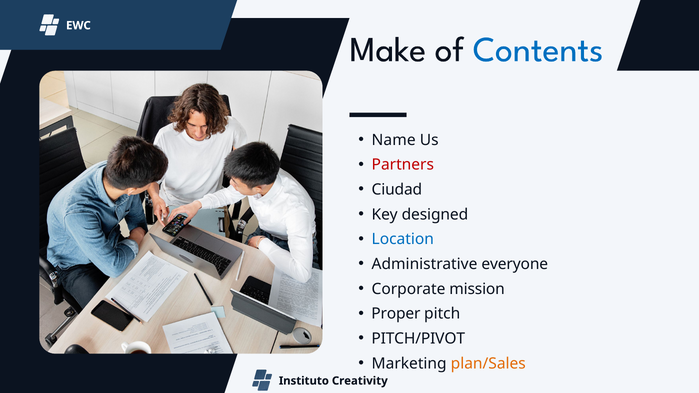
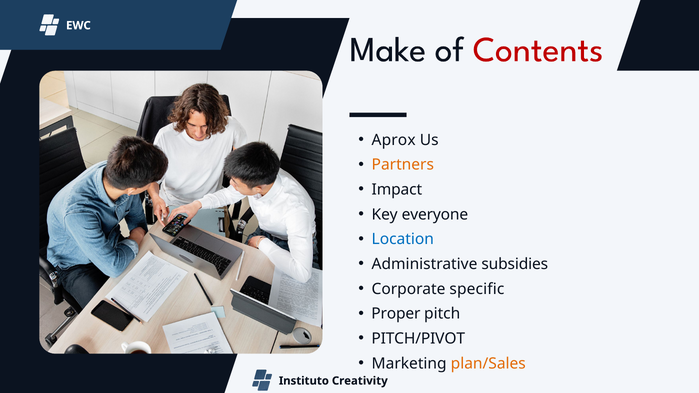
Contents colour: blue -> red
Name: Name -> Aprox
Partners colour: red -> orange
Ciudad: Ciudad -> Impact
designed: designed -> everyone
everyone: everyone -> subsidies
mission: mission -> specific
